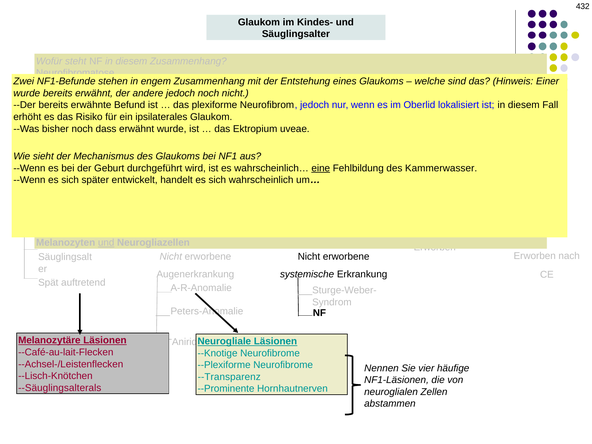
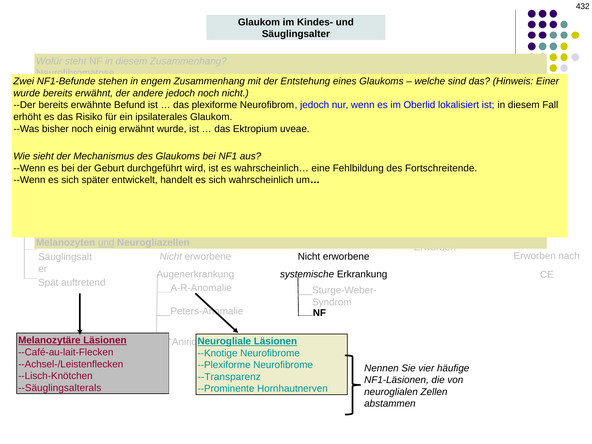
dass: dass -> einig
eine at (321, 168) underline: present -> none
Kammerwasser: Kammerwasser -> Fortschreitende
